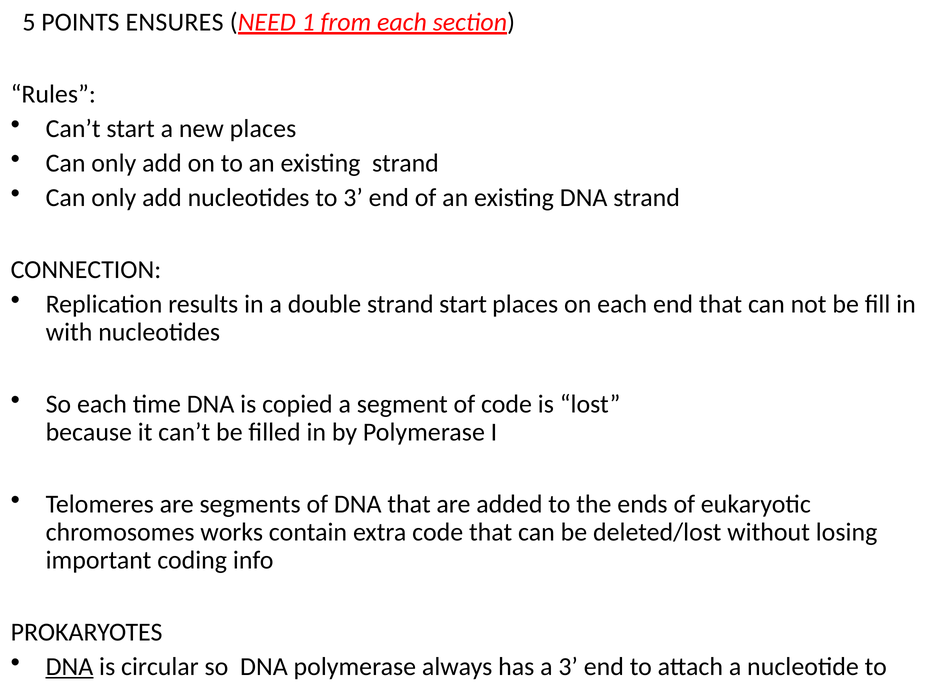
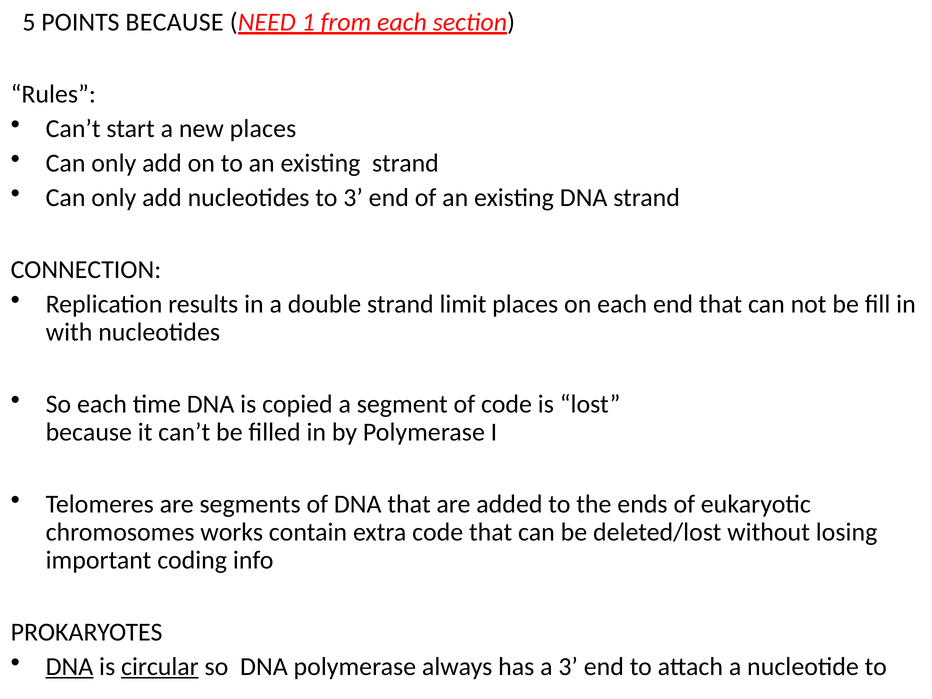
POINTS ENSURES: ENSURES -> BECAUSE
strand start: start -> limit
circular underline: none -> present
